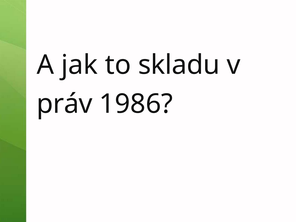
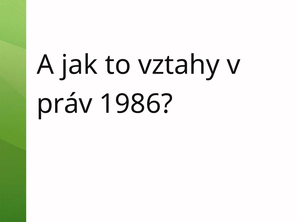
skladu: skladu -> vztahy
